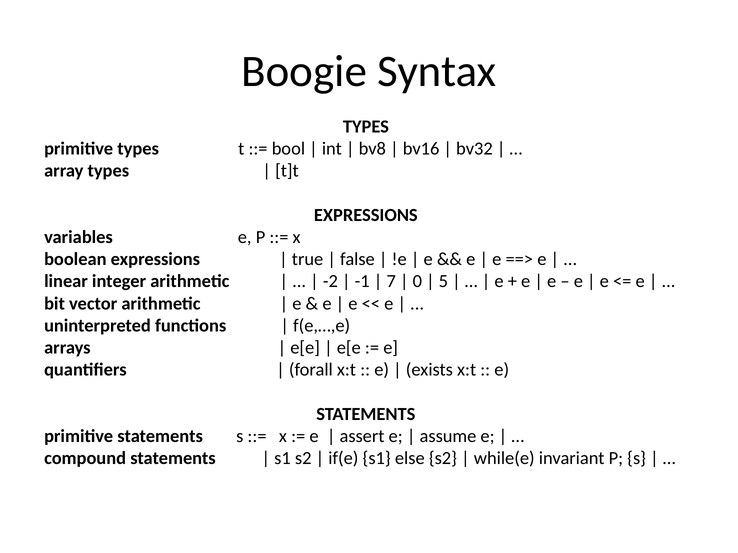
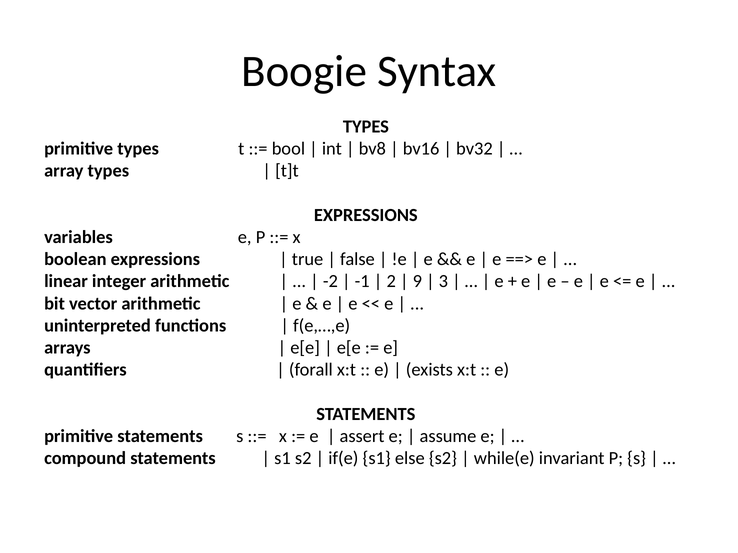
7: 7 -> 2
0: 0 -> 9
5: 5 -> 3
